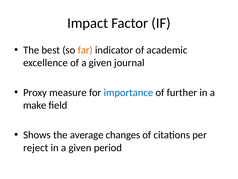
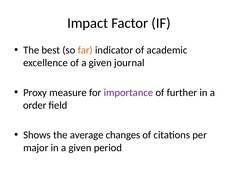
importance colour: blue -> purple
make: make -> order
reject: reject -> major
